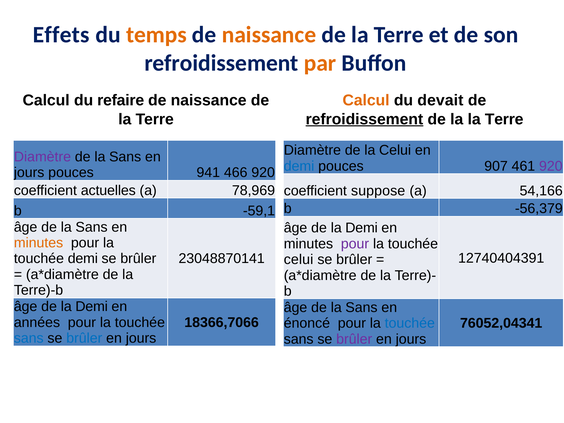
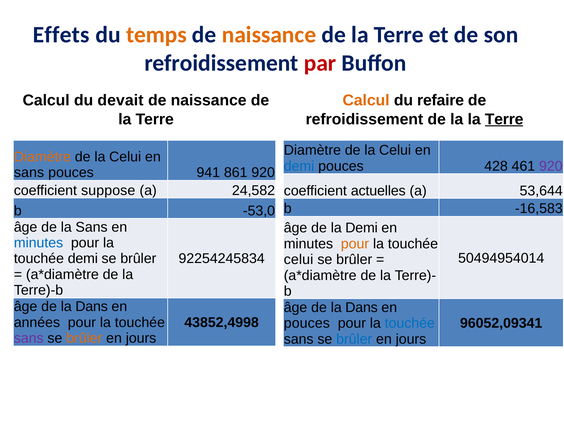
par colour: orange -> red
refaire: refaire -> devait
devait: devait -> refaire
refroidissement at (364, 119) underline: present -> none
Terre at (504, 119) underline: none -> present
Diamètre at (42, 157) colour: purple -> orange
Sans at (125, 157): Sans -> Celui
907: 907 -> 428
jours at (29, 173): jours -> sans
466: 466 -> 861
actuelles: actuelles -> suppose
78,969: 78,969 -> 24,582
suppose: suppose -> actuelles
54,166: 54,166 -> 53,644
-56,379: -56,379 -> -16,583
-59,1: -59,1 -> -53,0
minutes at (39, 243) colour: orange -> blue
pour at (355, 244) colour: purple -> orange
12740404391: 12740404391 -> 50494954014
23048870141: 23048870141 -> 92254245834
Demi at (92, 307): Demi -> Dans
Sans at (361, 308): Sans -> Dans
18366,7066: 18366,7066 -> 43852,4998
énoncé at (307, 323): énoncé -> pouces
76052,04341: 76052,04341 -> 96052,09341
sans at (29, 338) colour: blue -> purple
brûler at (84, 338) colour: blue -> orange
brûler at (354, 339) colour: purple -> blue
